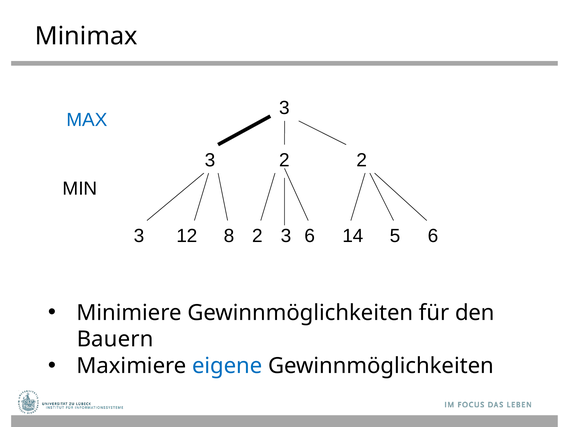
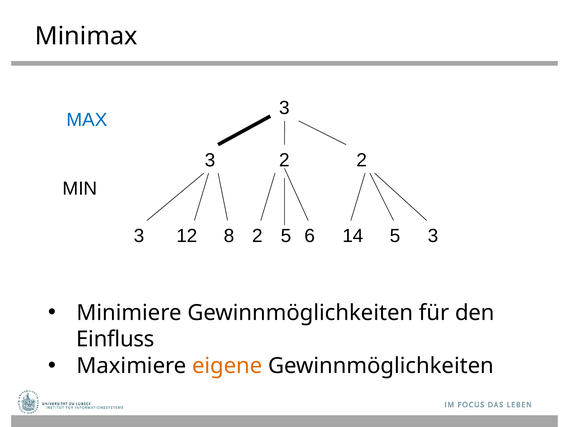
12 3: 3 -> 5
14 6: 6 -> 3
Bauern: Bauern -> Einfluss
eigene colour: blue -> orange
